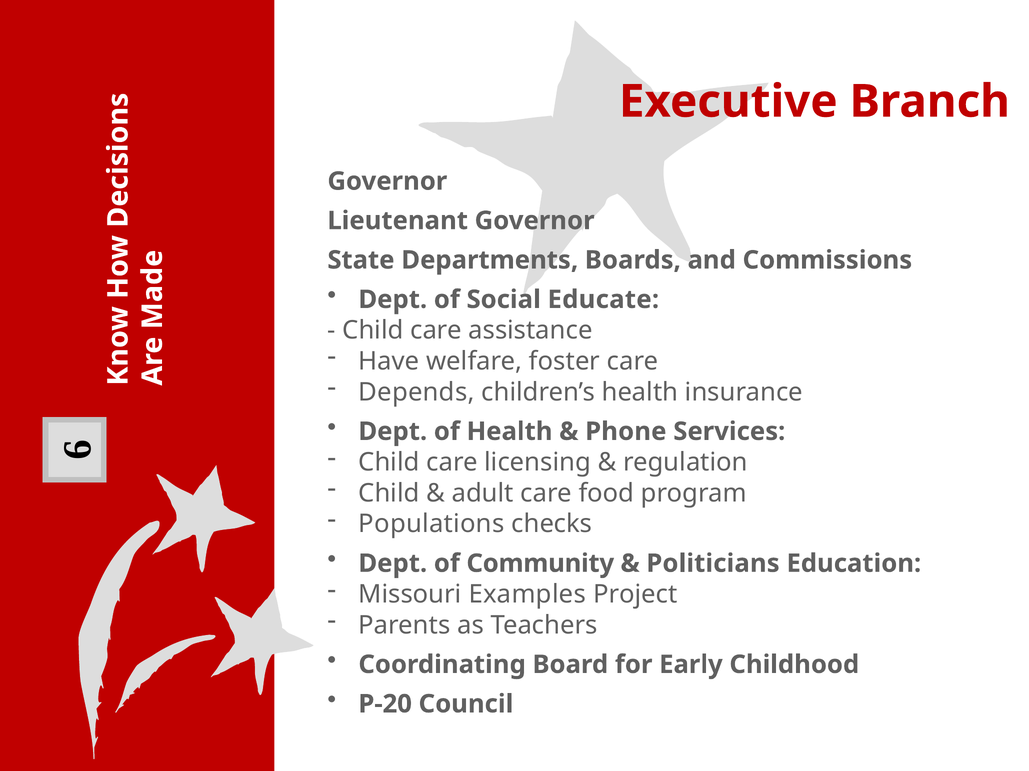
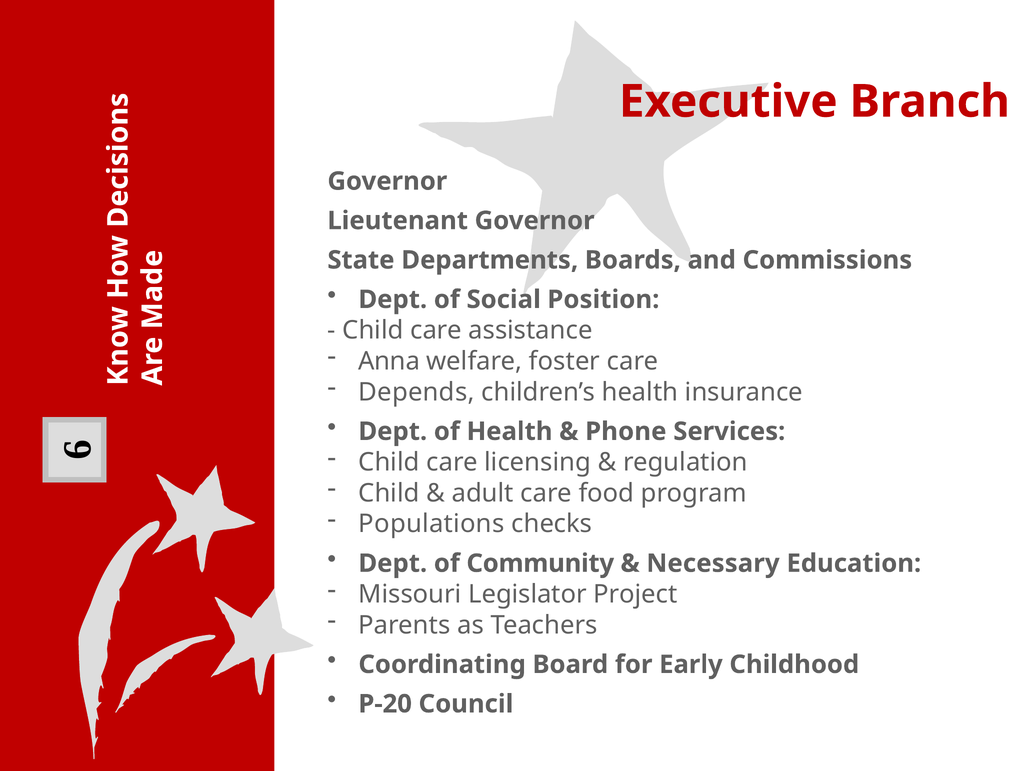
Educate: Educate -> Position
Have: Have -> Anna
Politicians: Politicians -> Necessary
Examples: Examples -> Legislator
